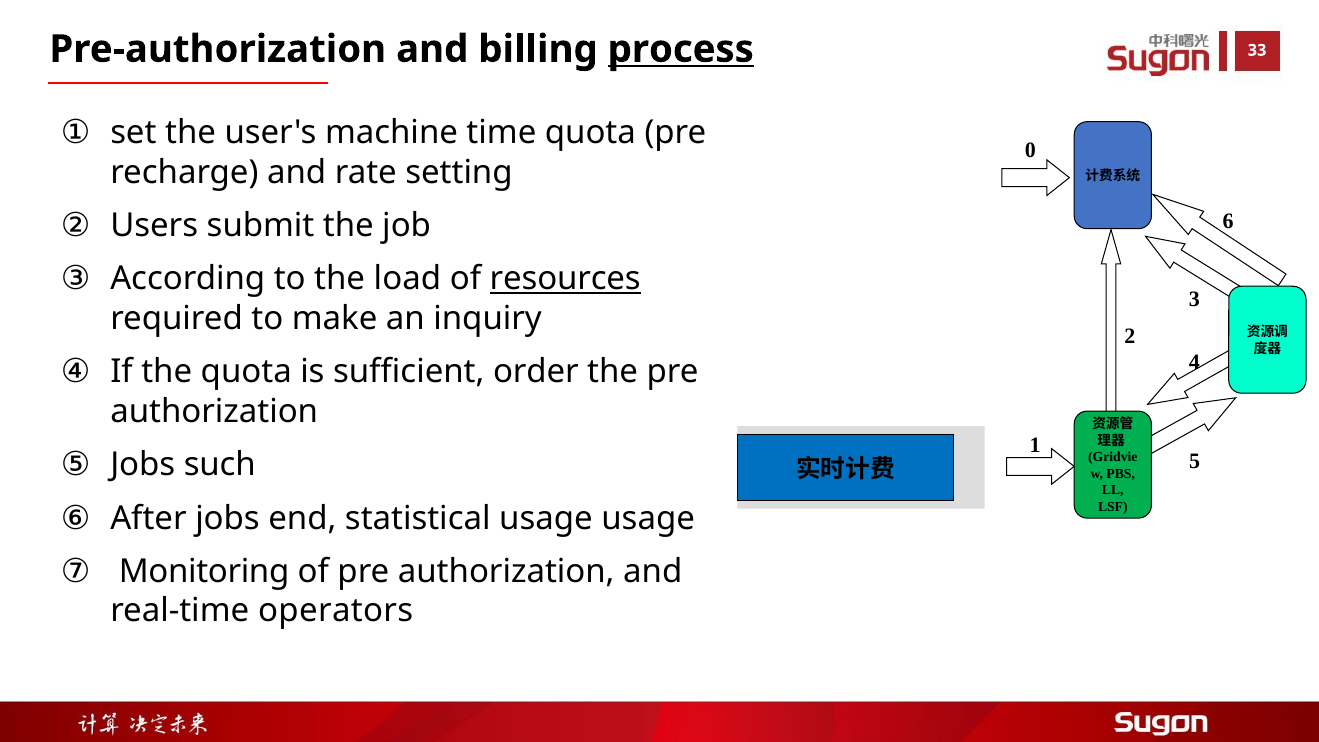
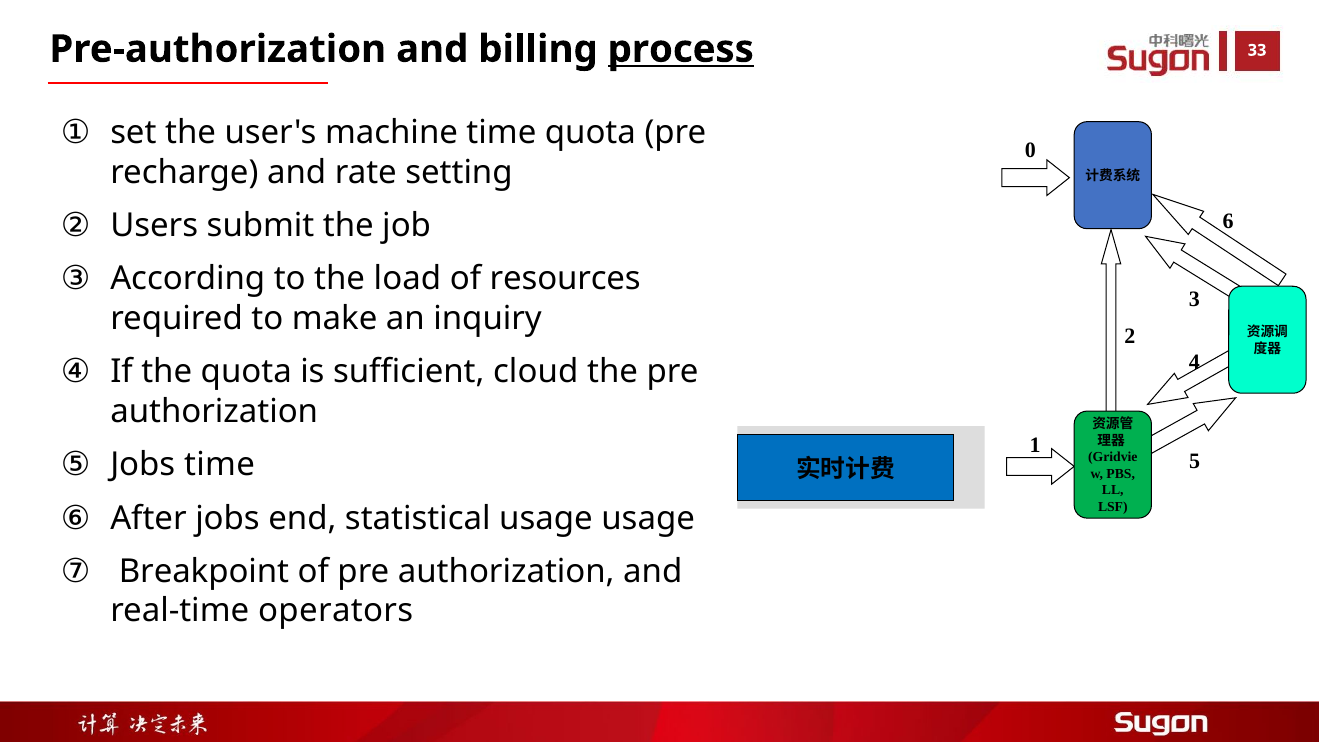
resources underline: present -> none
order: order -> cloud
Jobs such: such -> time
Monitoring: Monitoring -> Breakpoint
